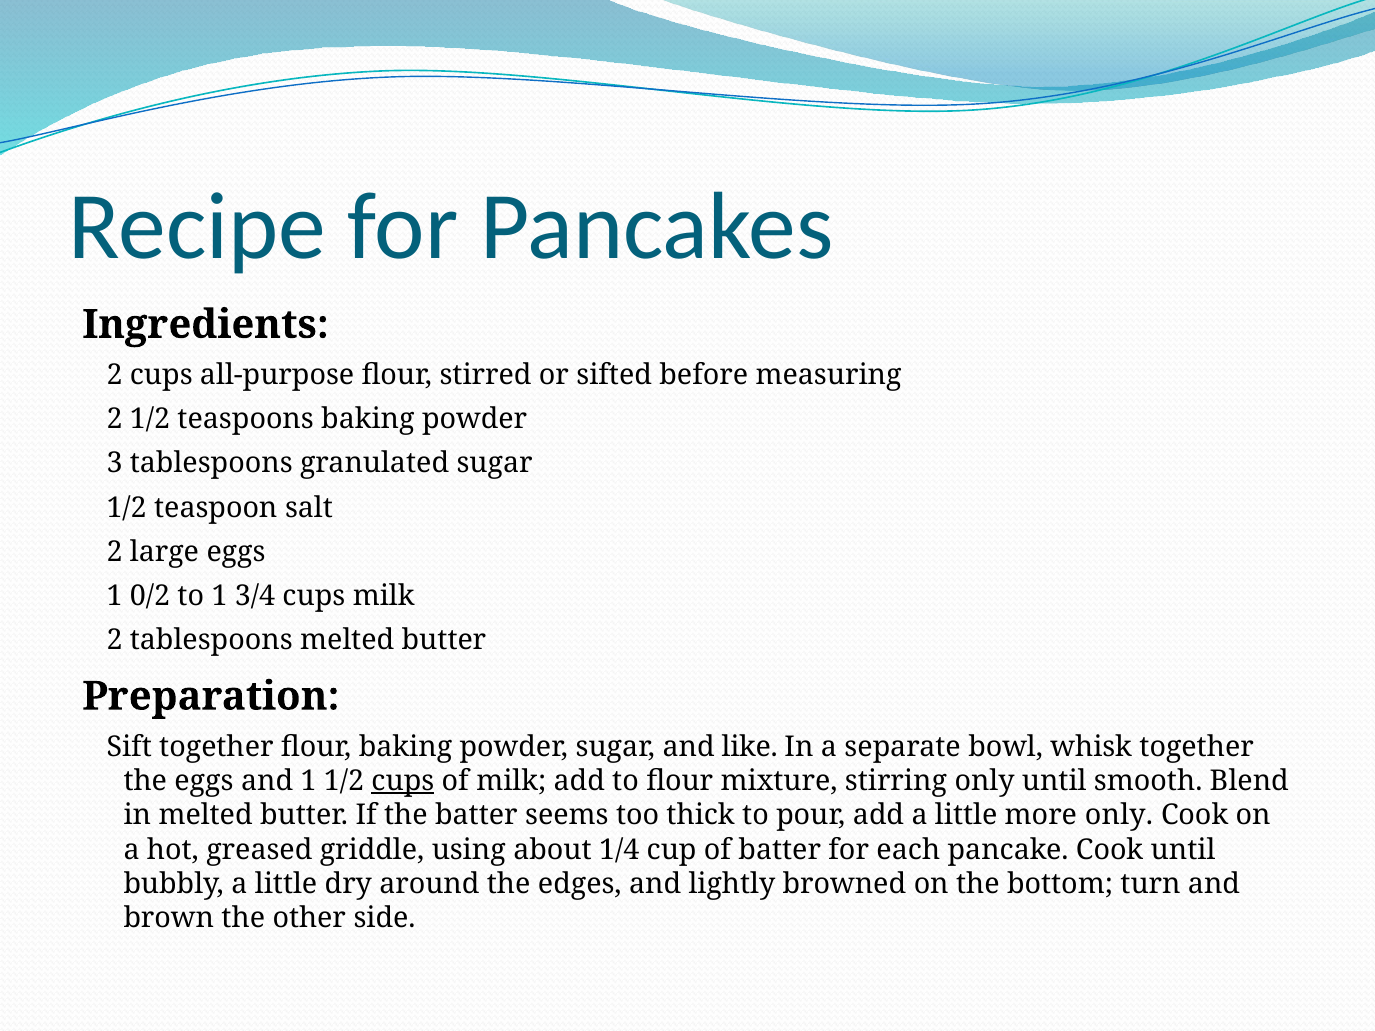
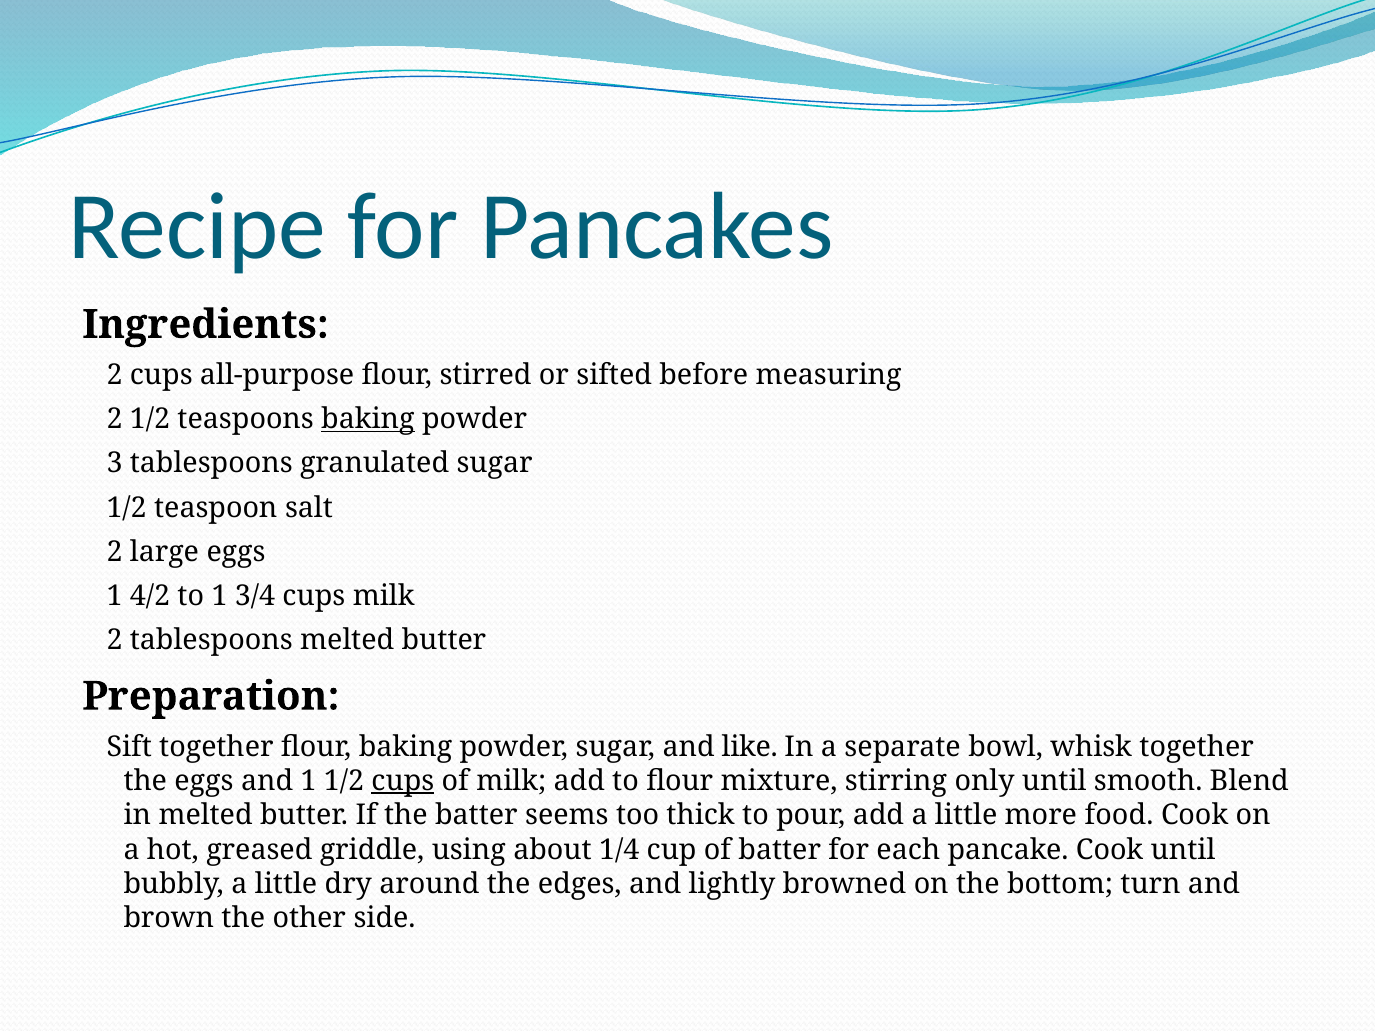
baking at (368, 419) underline: none -> present
0/2: 0/2 -> 4/2
more only: only -> food
